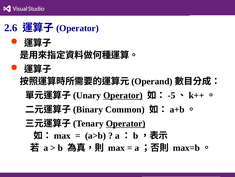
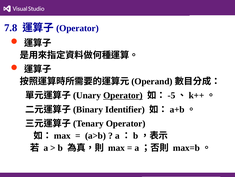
2.6: 2.6 -> 7.8
Common: Common -> Identifier
Operator at (126, 123) underline: present -> none
